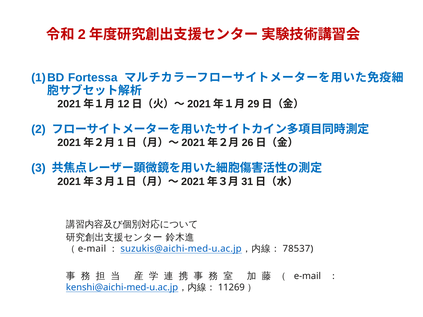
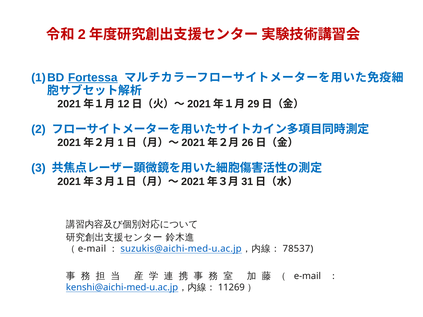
Fortessa underline: none -> present
